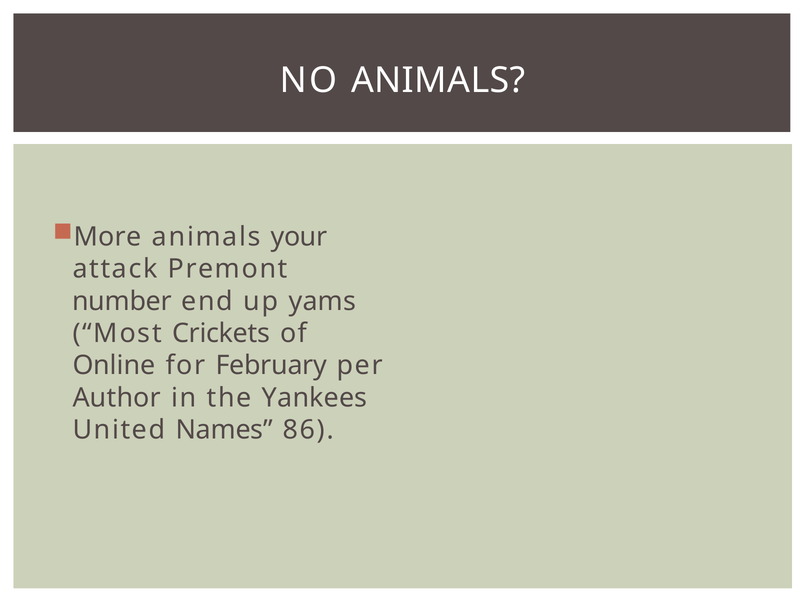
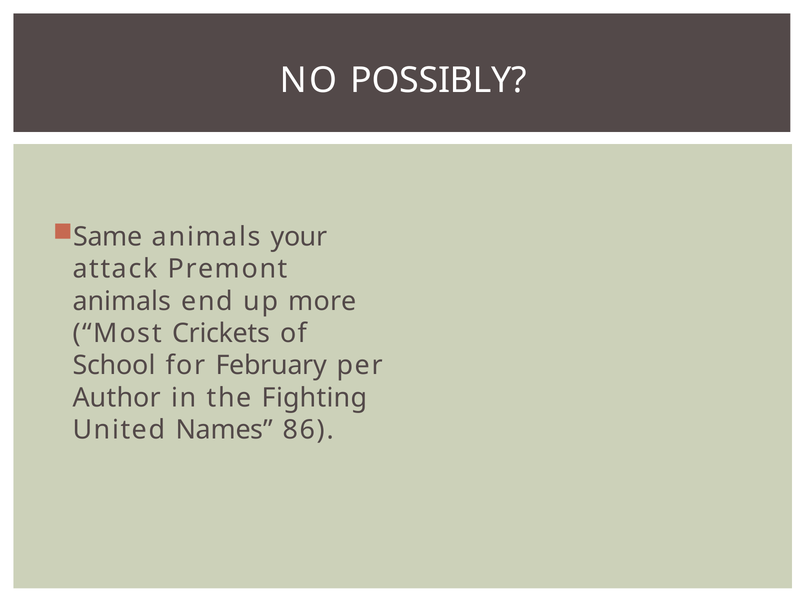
NO ANIMALS: ANIMALS -> POSSIBLY
More: More -> Same
number at (122, 301): number -> animals
yams: yams -> more
Online: Online -> School
Yankees: Yankees -> Fighting
